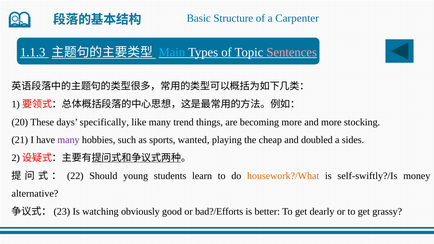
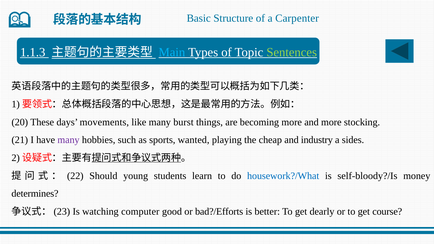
Sentences colour: pink -> light green
specifically: specifically -> movements
trend: trend -> burst
doubled: doubled -> industry
housework?/What colour: orange -> blue
self-swiftly?/Is: self-swiftly?/Is -> self-bloody?/Is
alternative: alternative -> determines
obviously: obviously -> computer
grassy: grassy -> course
